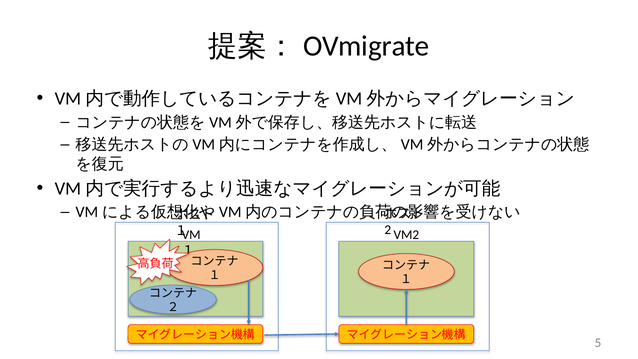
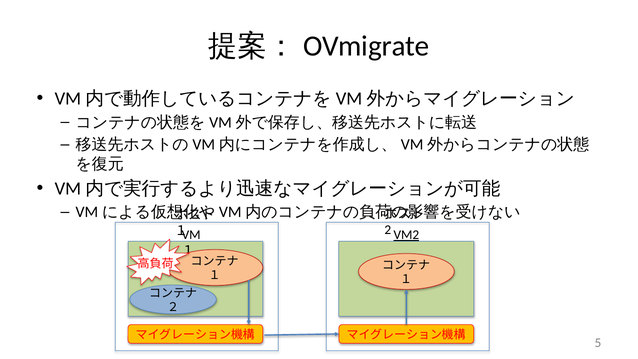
VM2 underline: none -> present
